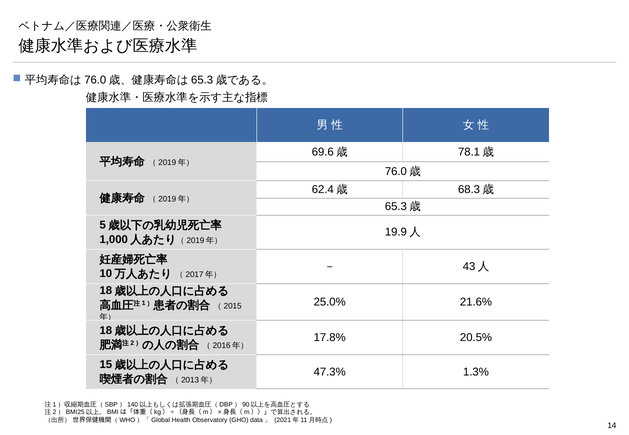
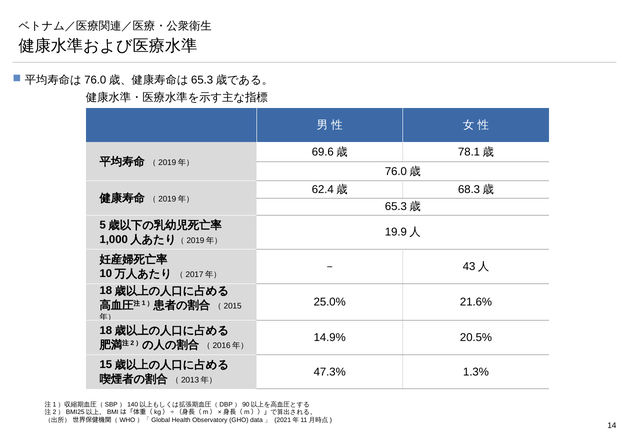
17.8%: 17.8% -> 14.9%
